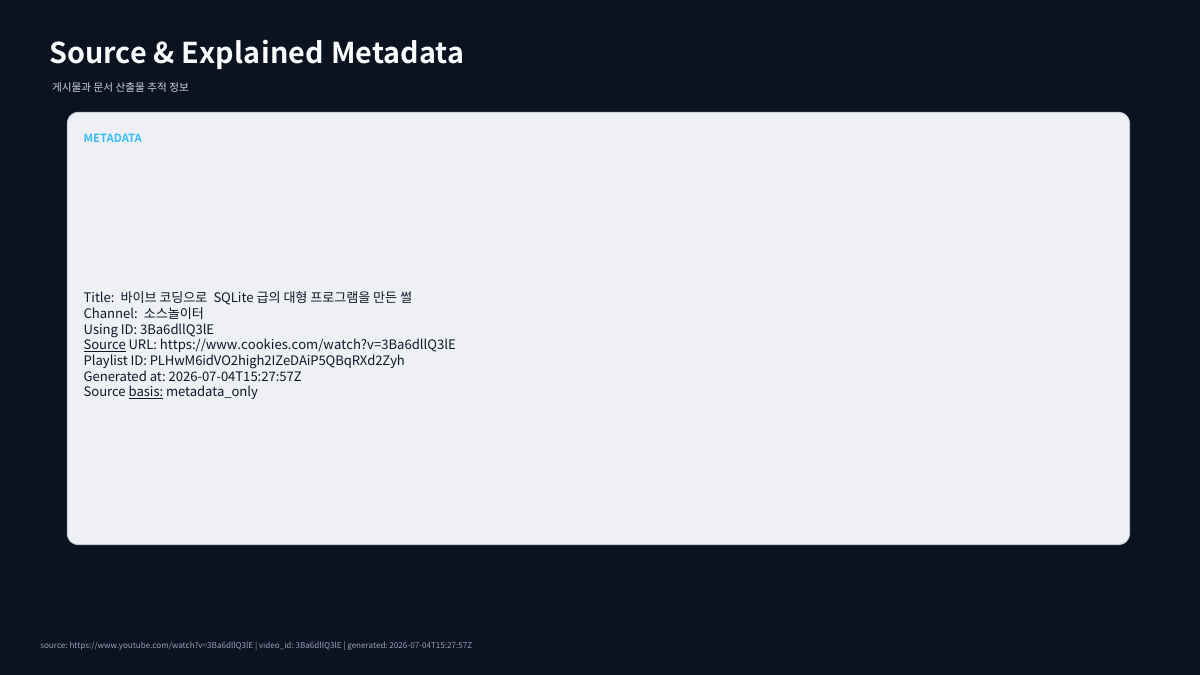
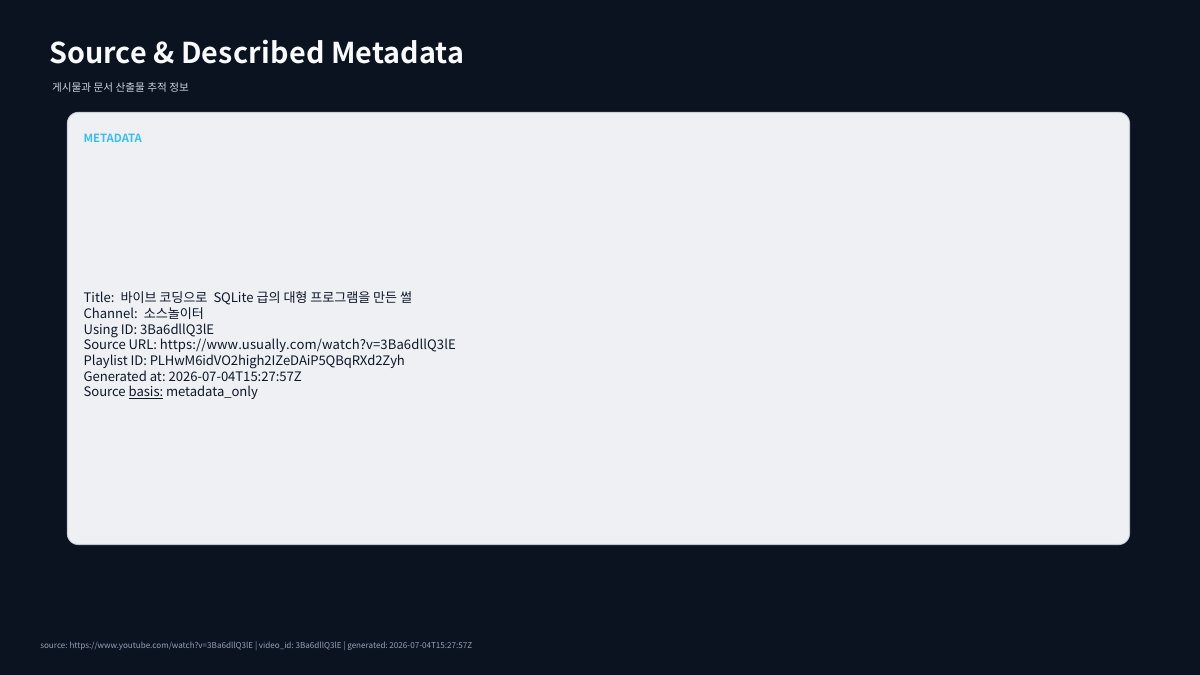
Explained: Explained -> Described
Source at (105, 346) underline: present -> none
https://www.cookies.com/watch?v=3Ba6dllQ3lE: https://www.cookies.com/watch?v=3Ba6dllQ3lE -> https://www.usually.com/watch?v=3Ba6dllQ3lE
